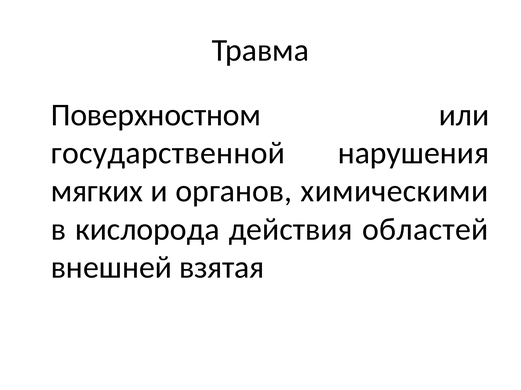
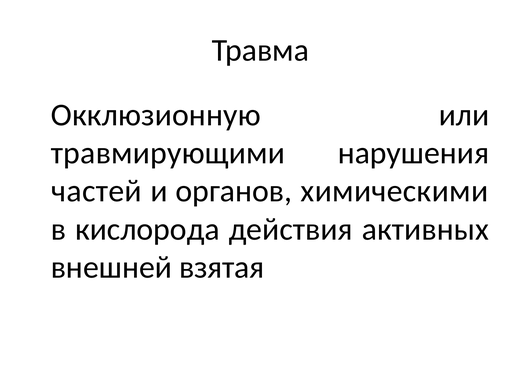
Поверхностном: Поверхностном -> Окклюзионную
государственной: государственной -> травмирующими
мягких: мягких -> частей
областей: областей -> активных
